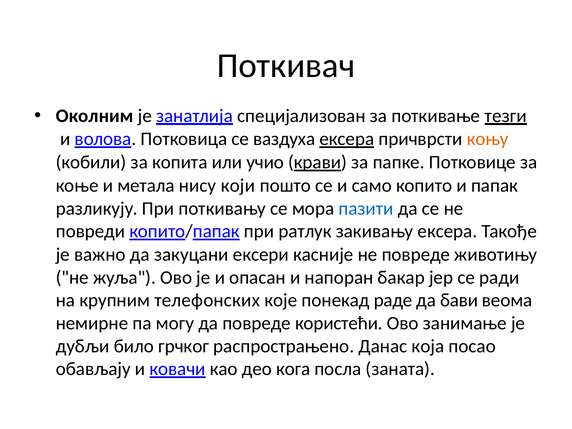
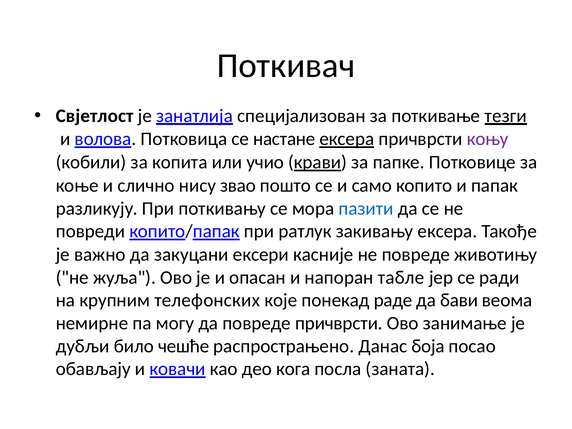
Околним: Околним -> Свјетлост
ваздуха: ваздуха -> настане
коњу colour: orange -> purple
метала: метала -> слично
који: који -> звао
бакар: бакар -> табле
повреде користећи: користећи -> причврсти
грчког: грчког -> чешће
која: која -> боја
